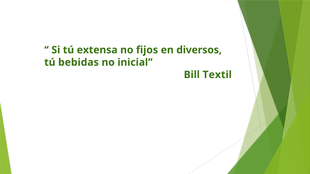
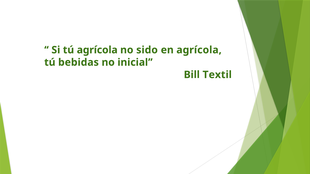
tú extensa: extensa -> agrícola
fijos: fijos -> sido
en diversos: diversos -> agrícola
